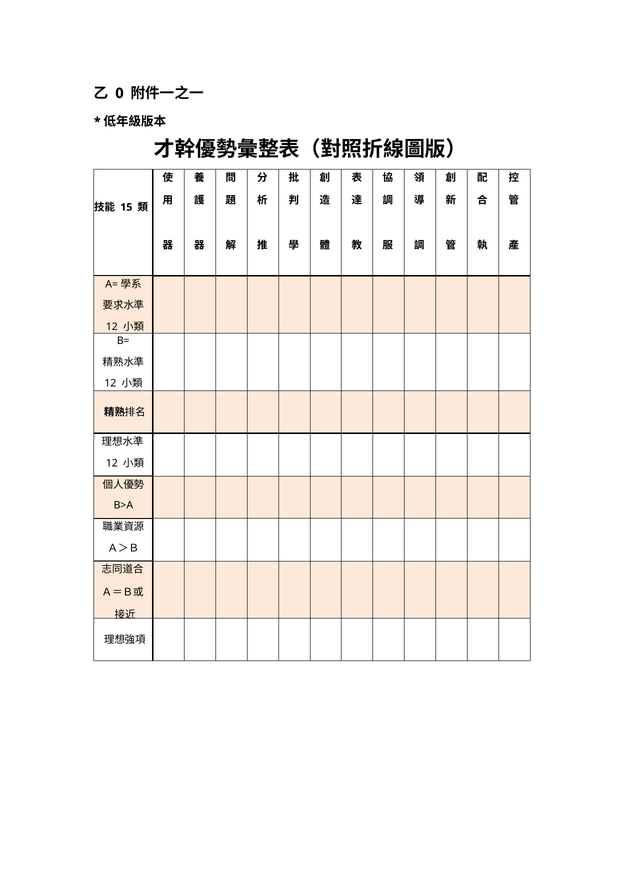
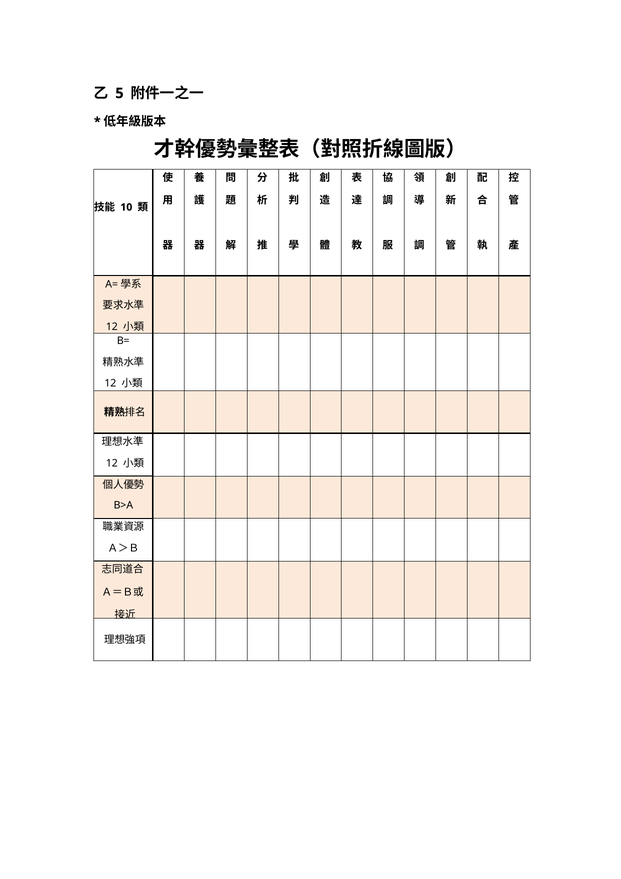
0: 0 -> 5
15: 15 -> 10
